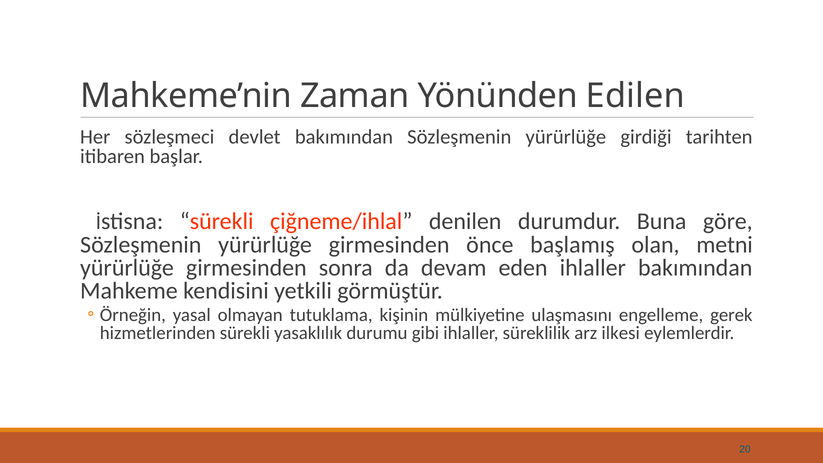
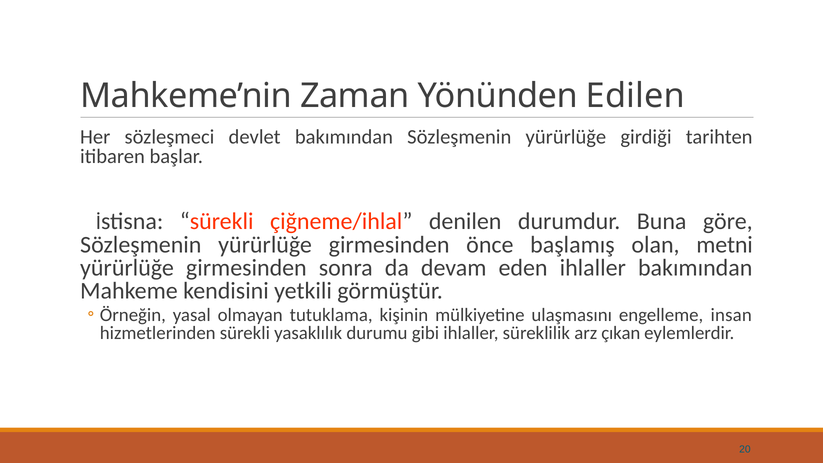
gerek: gerek -> insan
ilkesi: ilkesi -> çıkan
